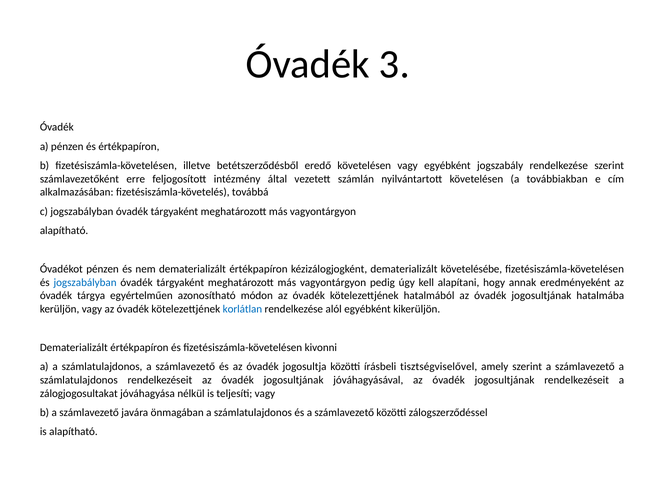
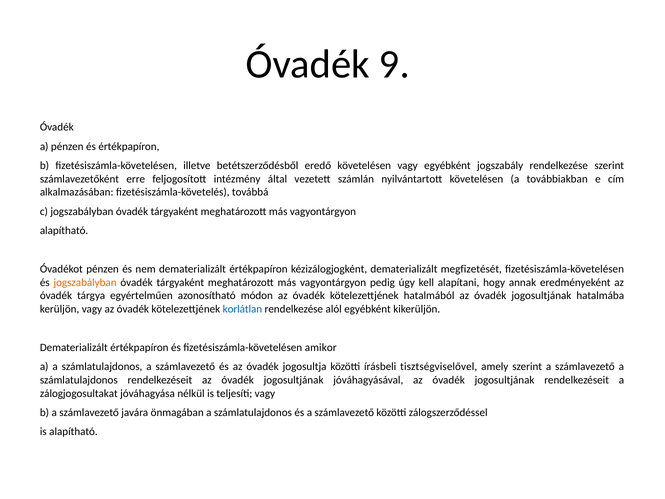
3: 3 -> 9
követelésébe: követelésébe -> megfizetését
jogszabályban at (85, 282) colour: blue -> orange
kivonni: kivonni -> amikor
